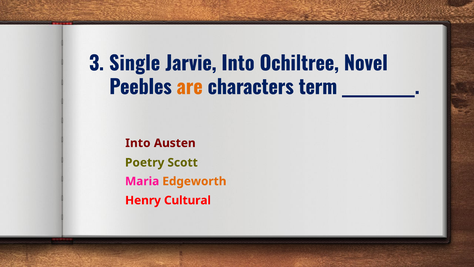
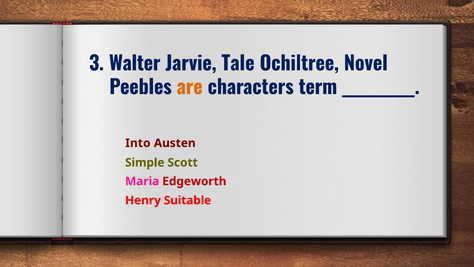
Single: Single -> Walter
Jarvie Into: Into -> Tale
Poetry: Poetry -> Simple
Edgeworth colour: orange -> red
Cultural: Cultural -> Suitable
